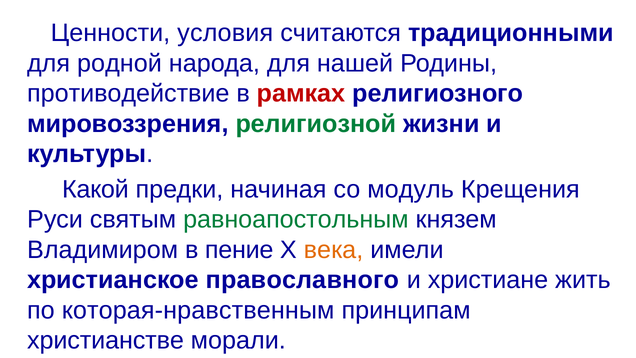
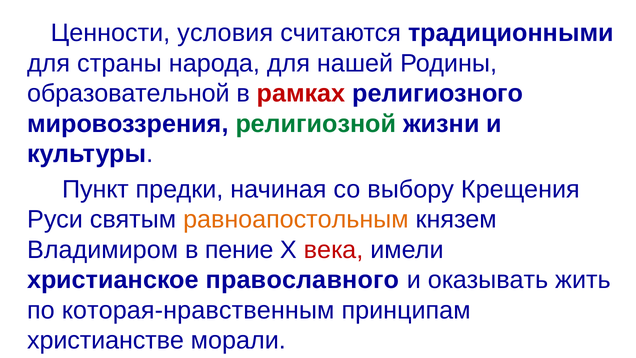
родной: родной -> страны
противодействие: противодействие -> образовательной
Какой: Какой -> Пункт
модуль: модуль -> выбору
равноапостольным colour: green -> orange
века colour: orange -> red
христиане: христиане -> оказывать
